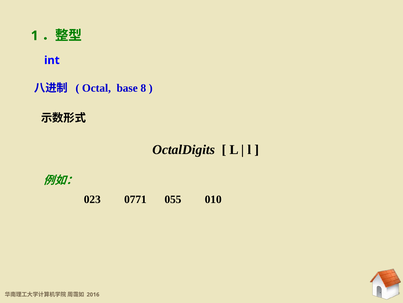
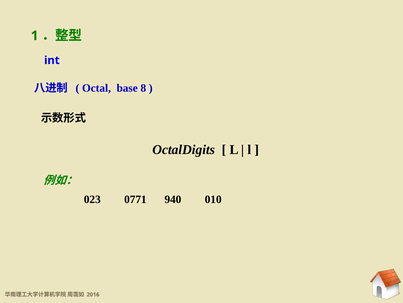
055: 055 -> 940
